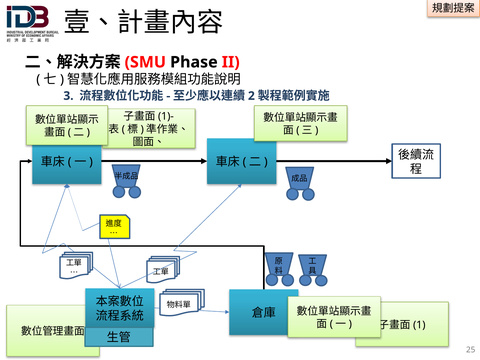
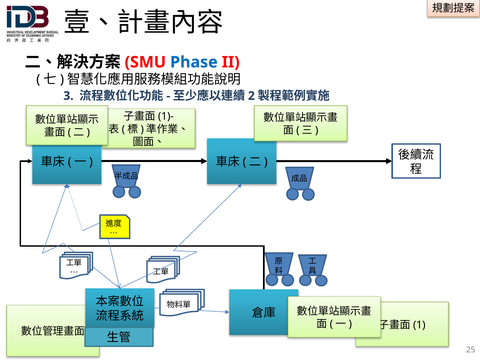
Phase colour: black -> blue
